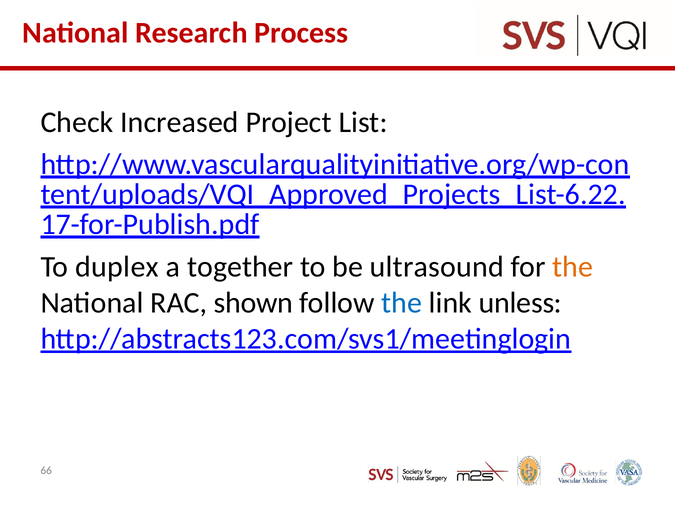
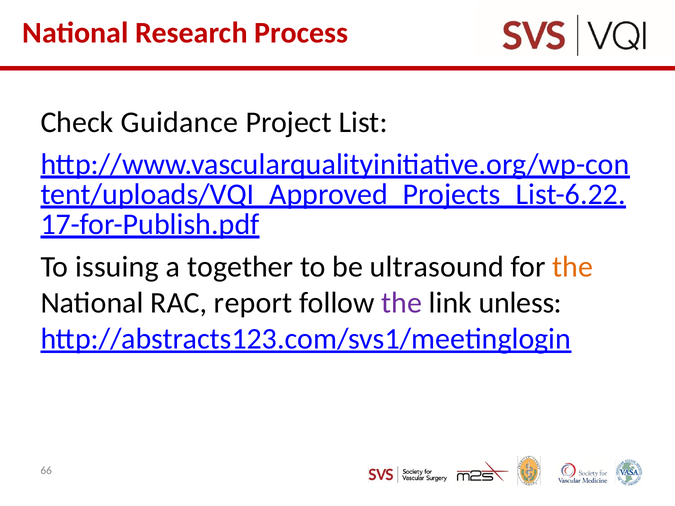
Increased: Increased -> Guidance
duplex: duplex -> issuing
shown: shown -> report
the at (402, 303) colour: blue -> purple
